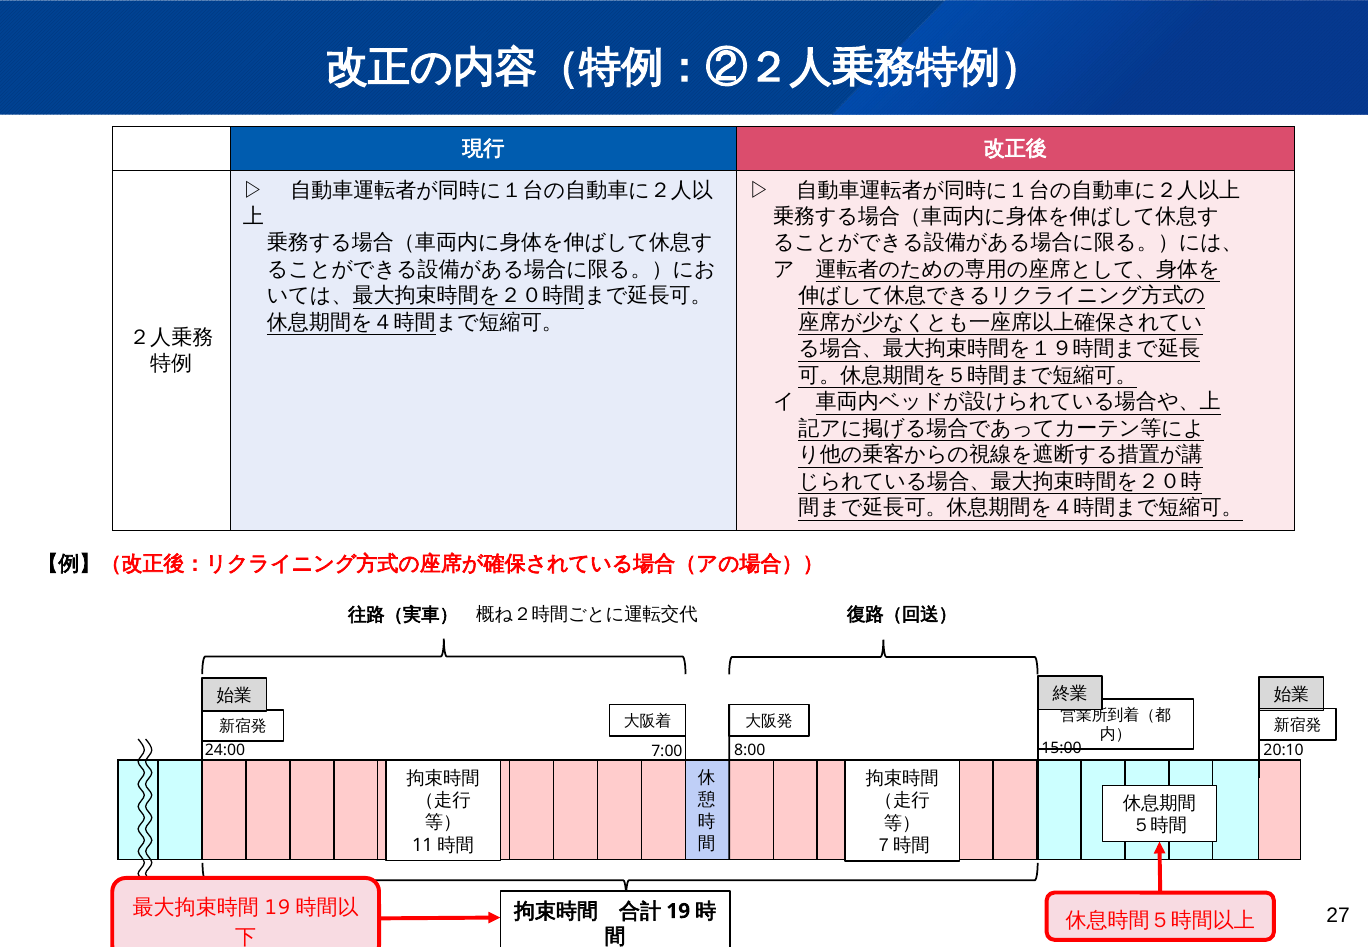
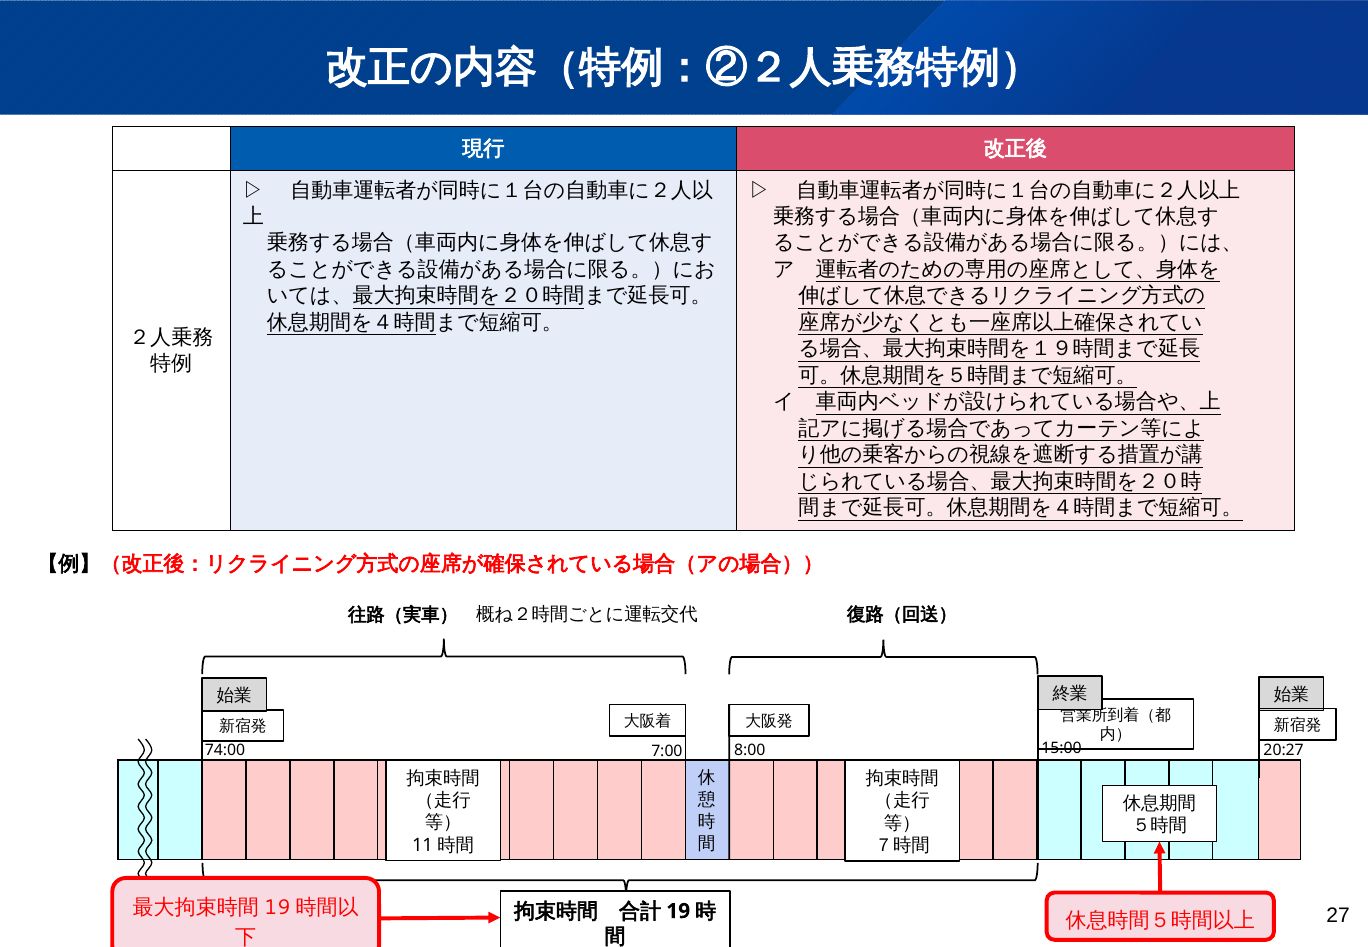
24:00: 24:00 -> 74:00
20:10: 20:10 -> 20:27
